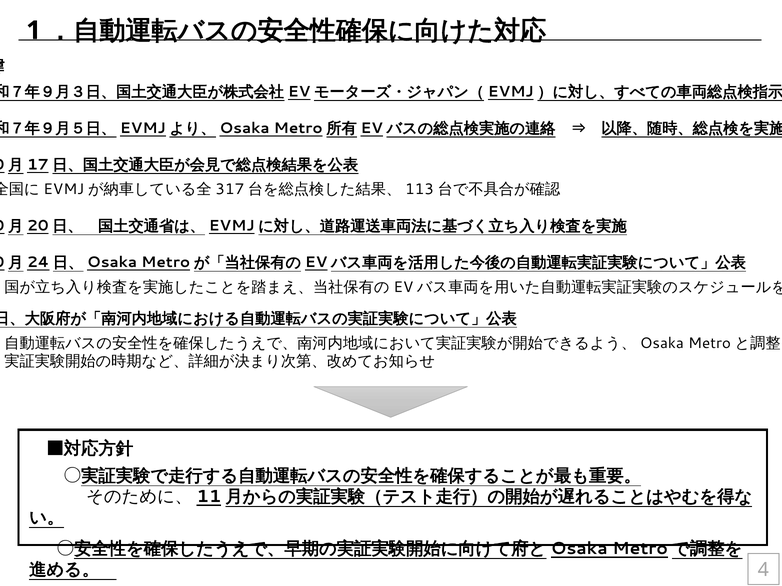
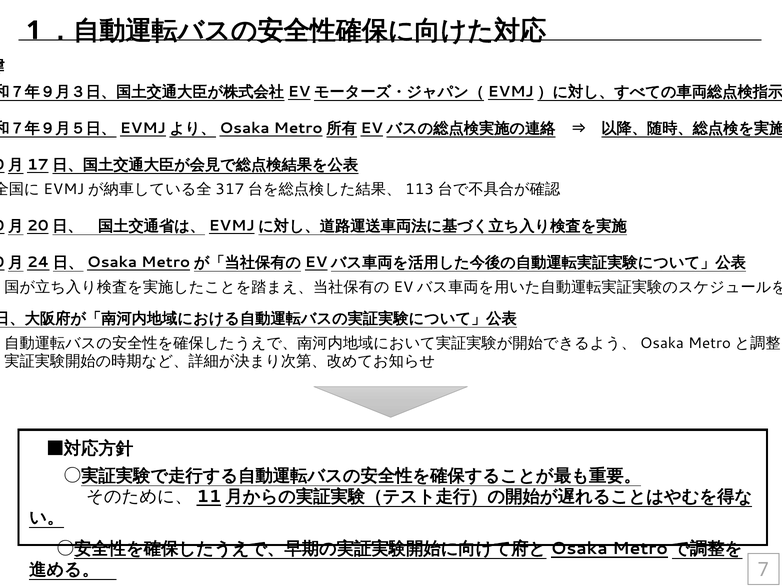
4: 4 -> 7
